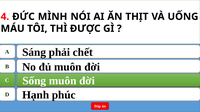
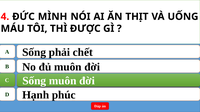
A Sáng: Sáng -> Sống
